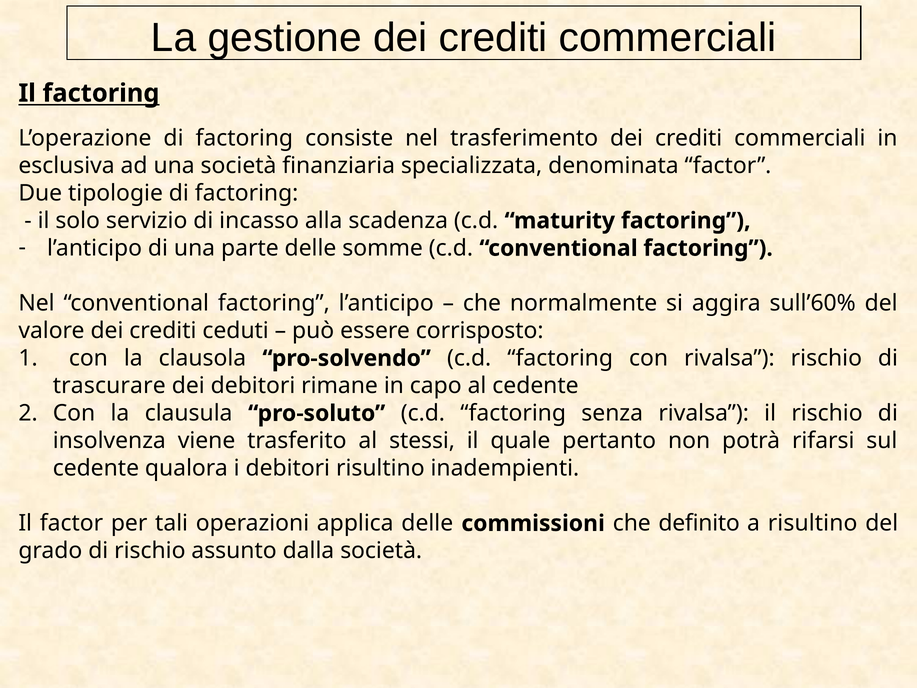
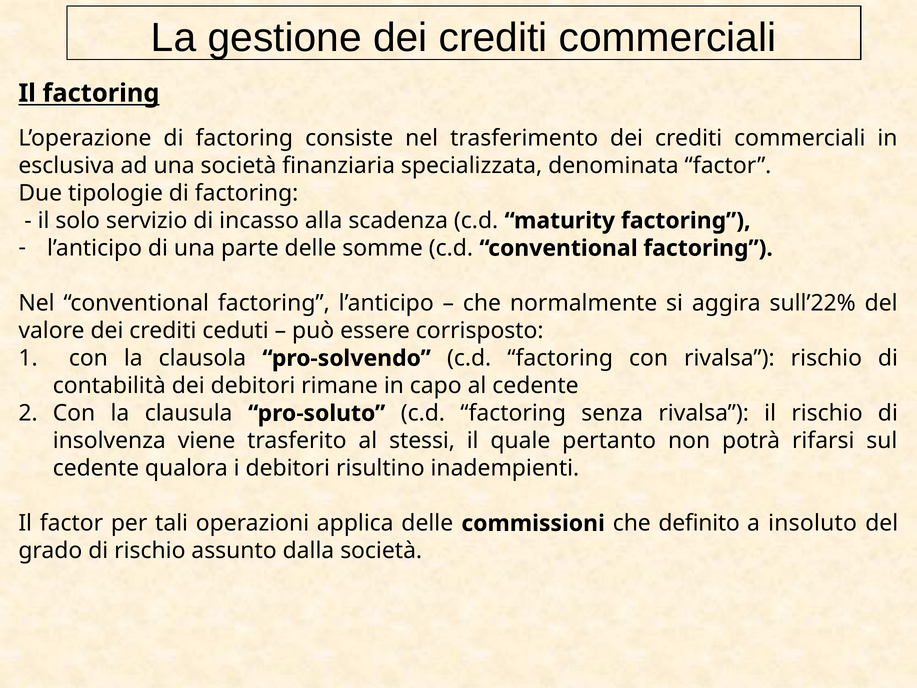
sull’60%: sull’60% -> sull’22%
trascurare: trascurare -> contabilità
a risultino: risultino -> insoluto
